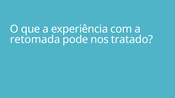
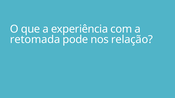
tratado: tratado -> relação
